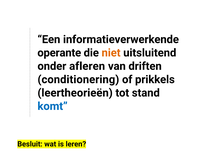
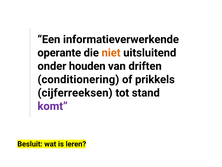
afleren: afleren -> houden
leertheorieën: leertheorieën -> cijferreeksen
komt colour: blue -> purple
